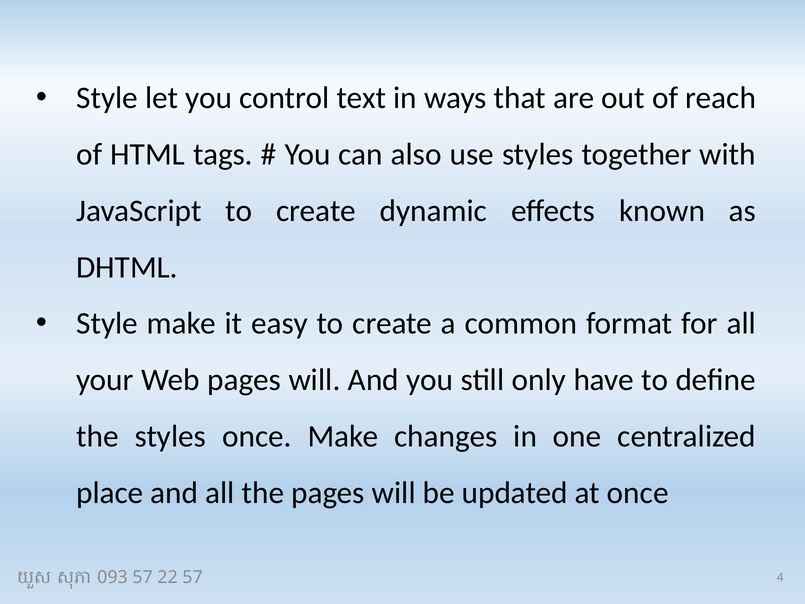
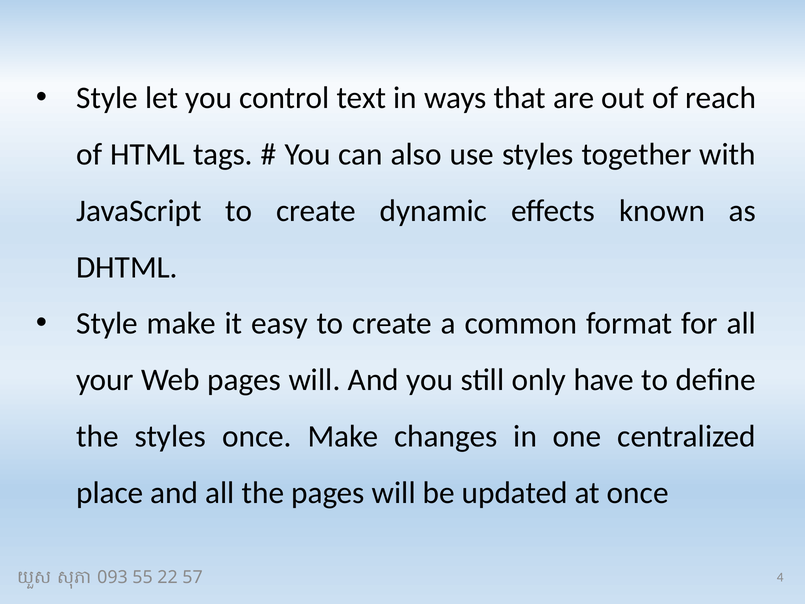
093 57: 57 -> 55
